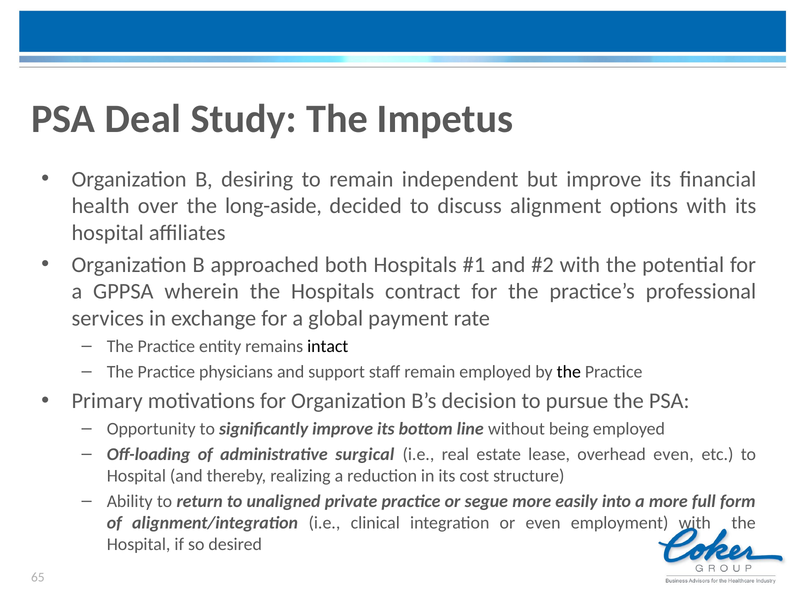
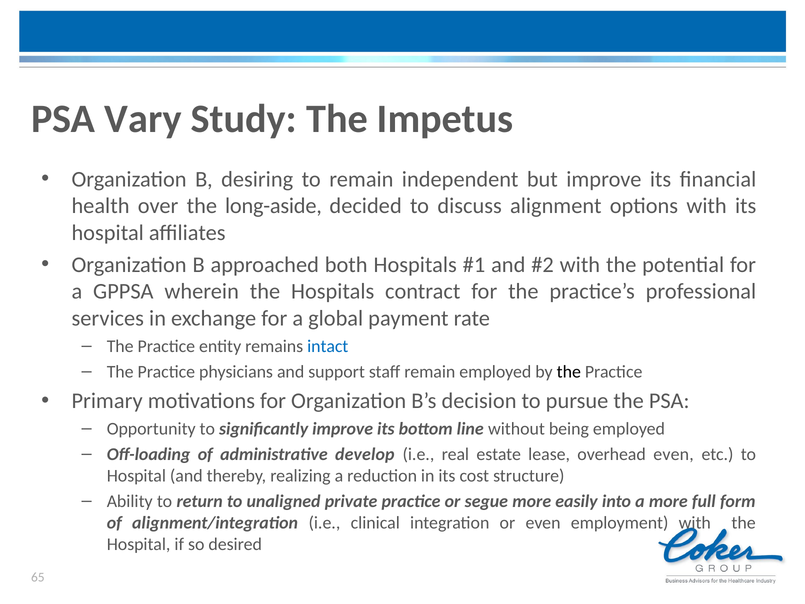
Deal: Deal -> Vary
intact colour: black -> blue
surgical: surgical -> develop
